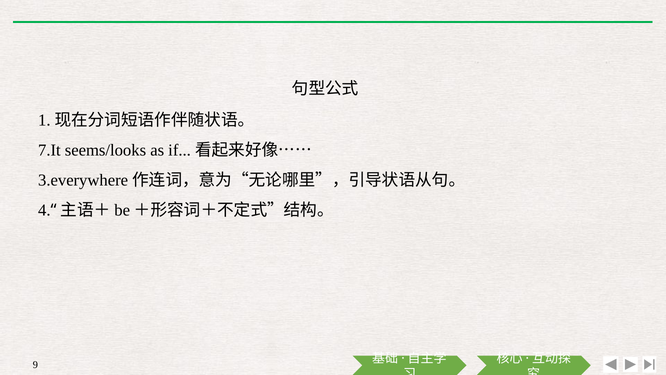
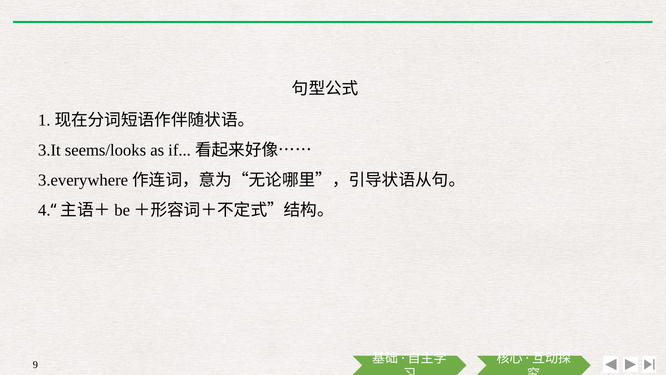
7.It: 7.It -> 3.It
